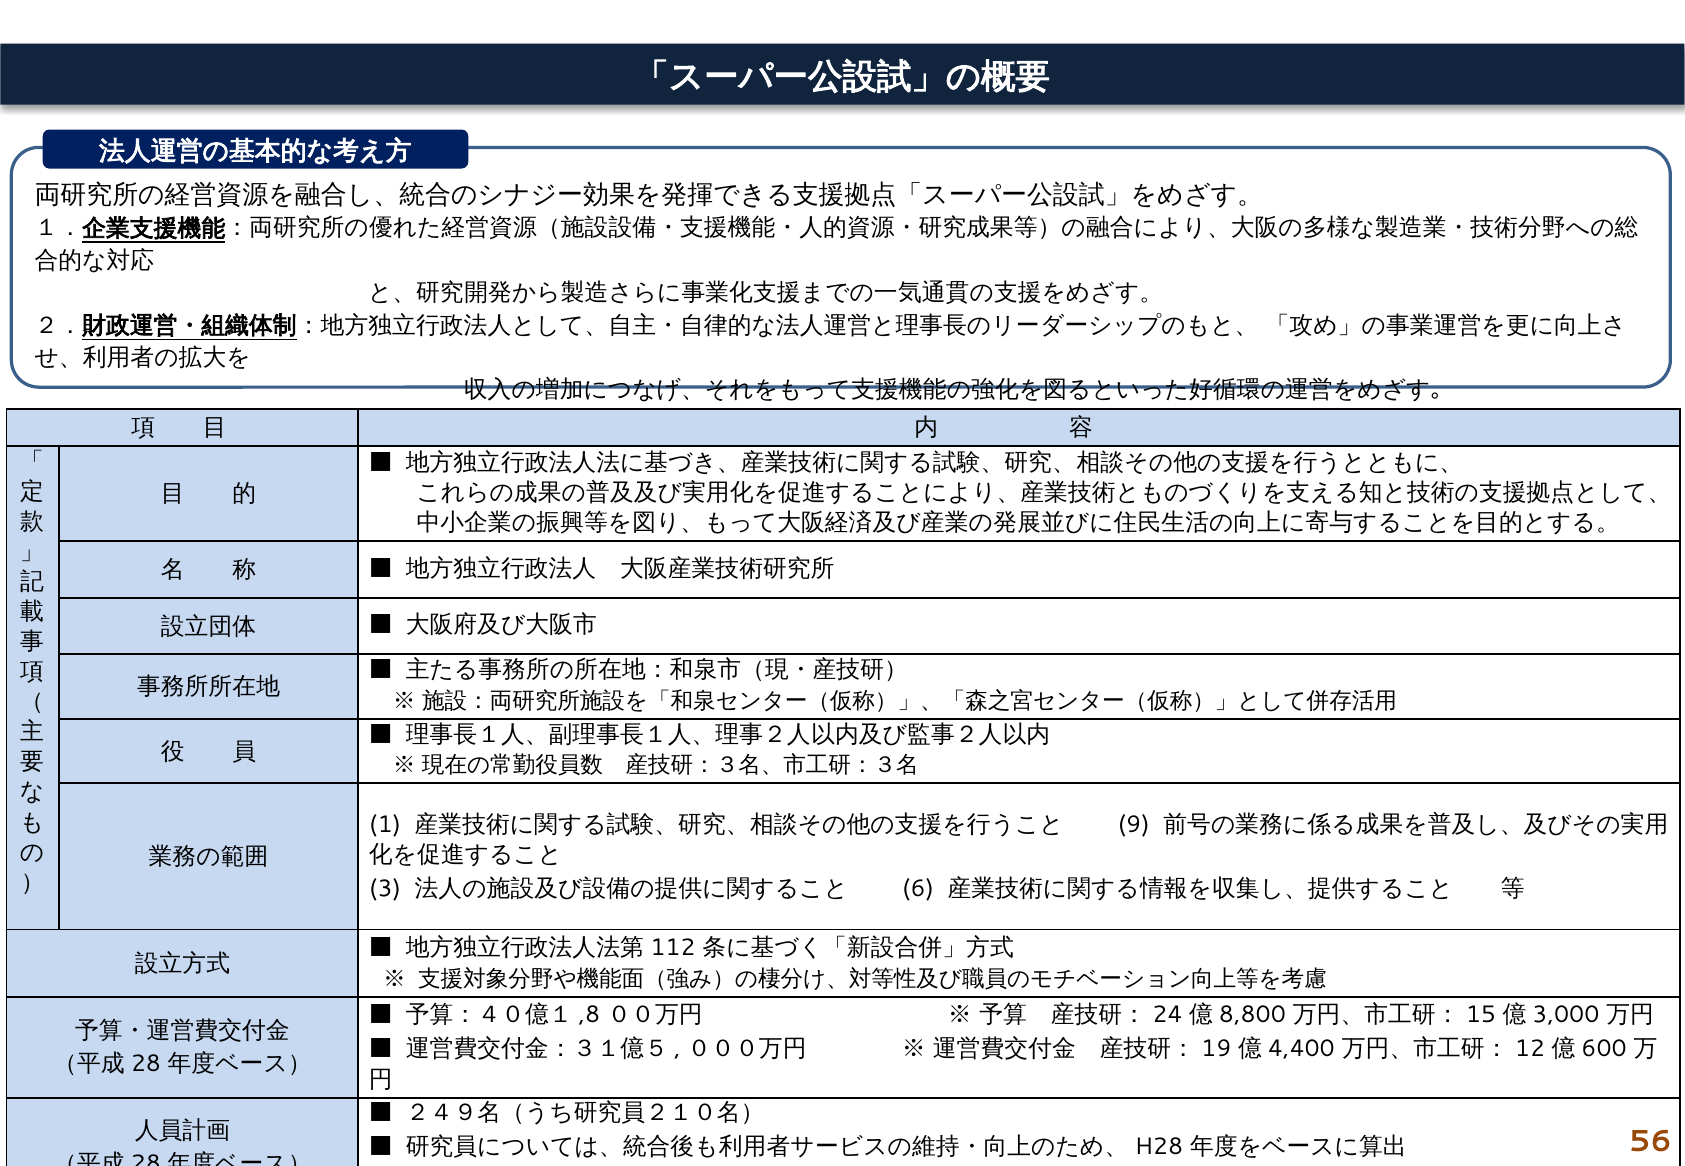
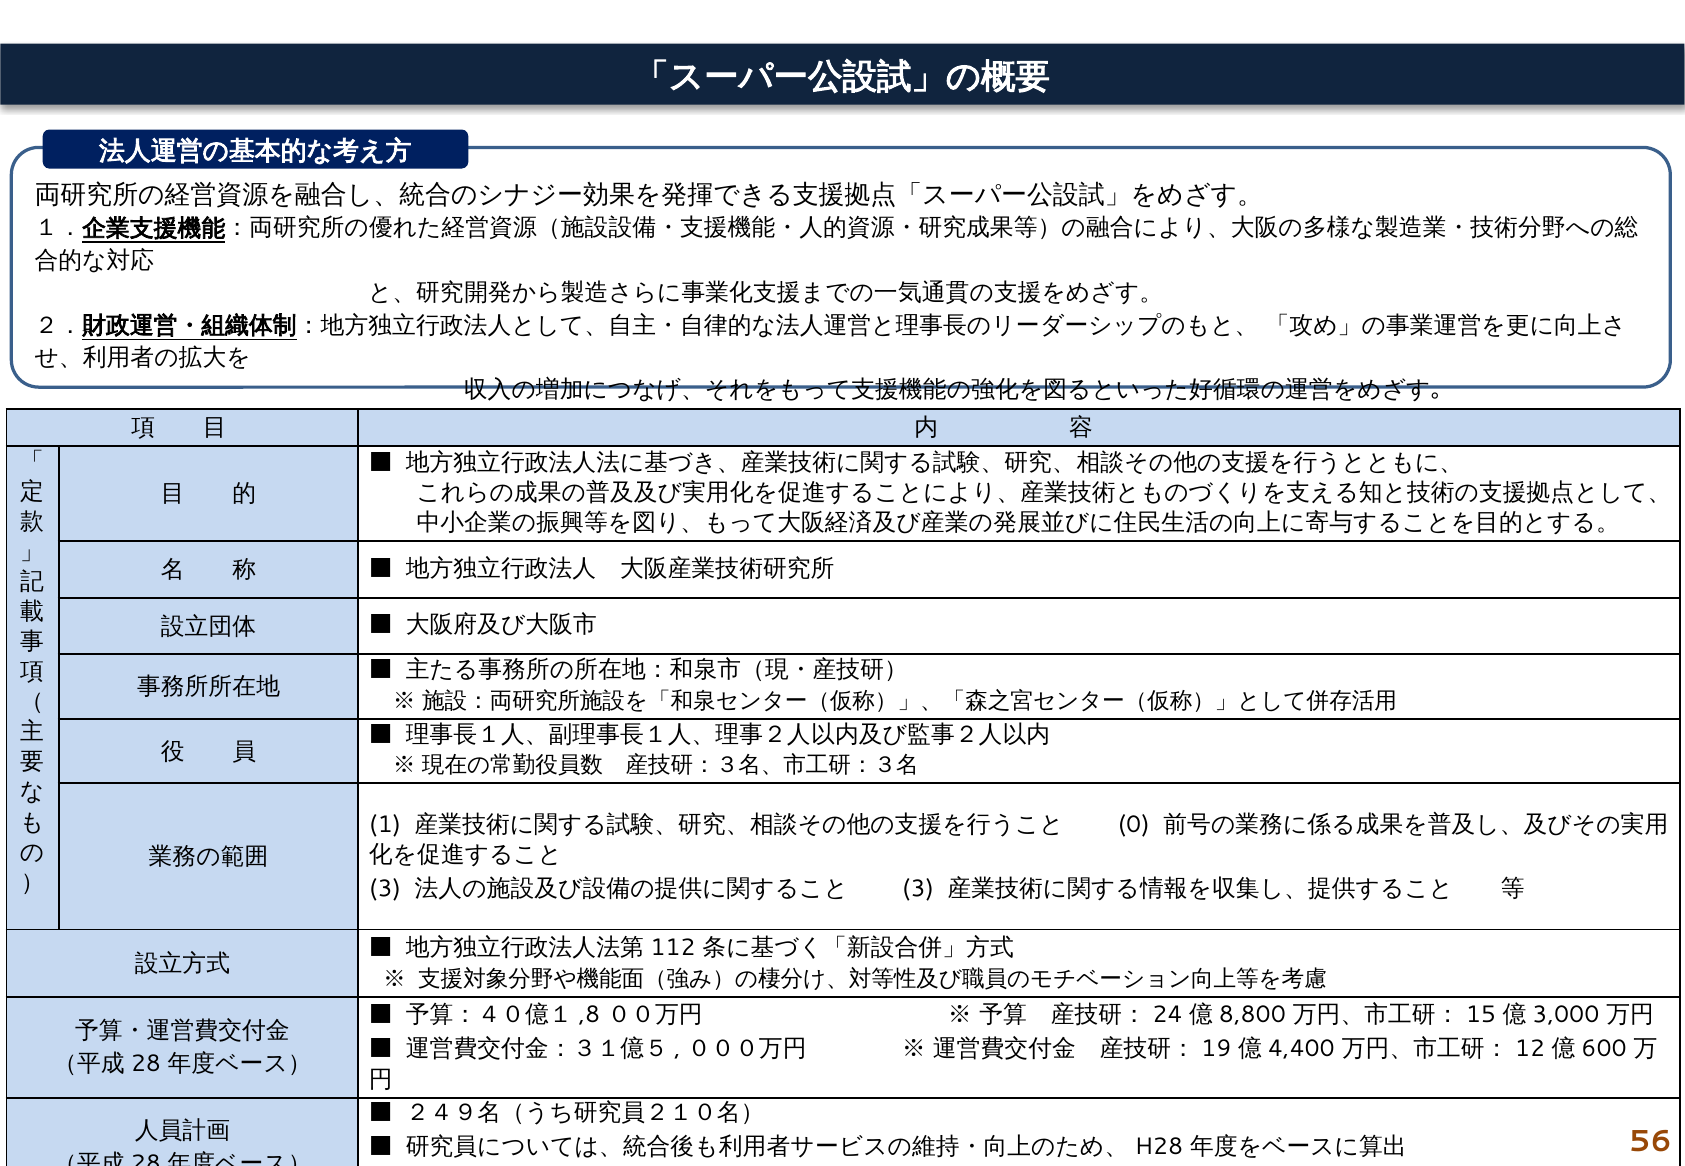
9: 9 -> 0
6 at (918, 889): 6 -> 3
